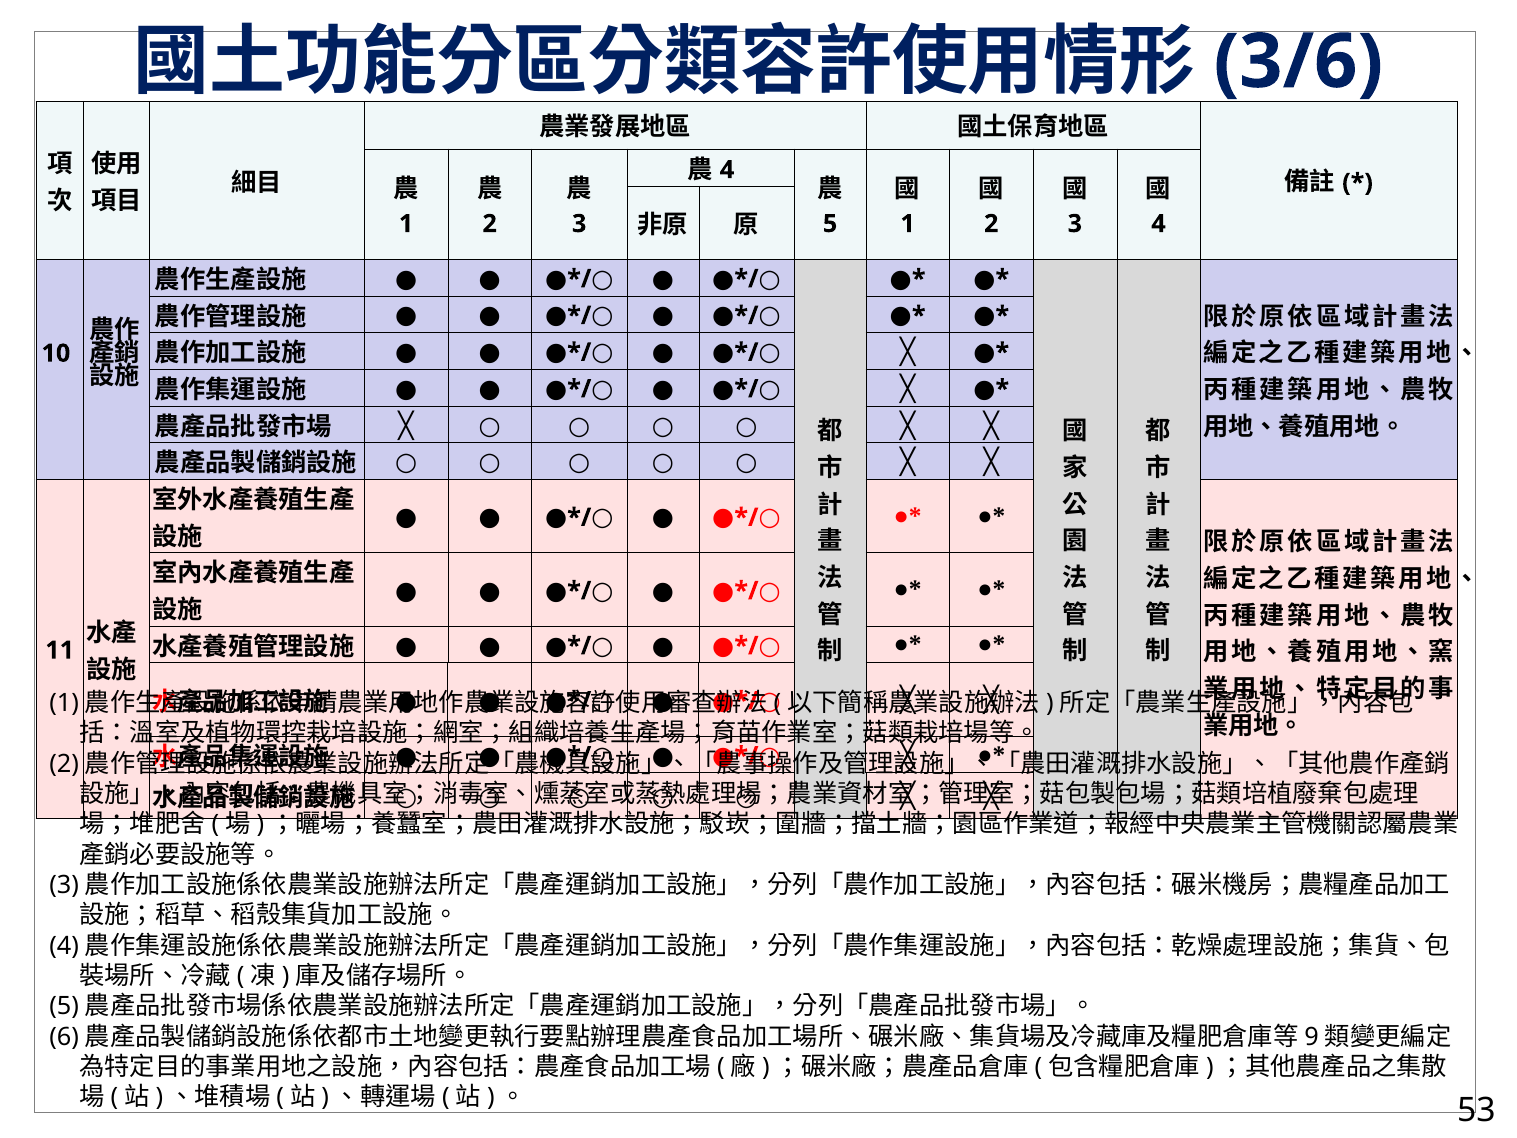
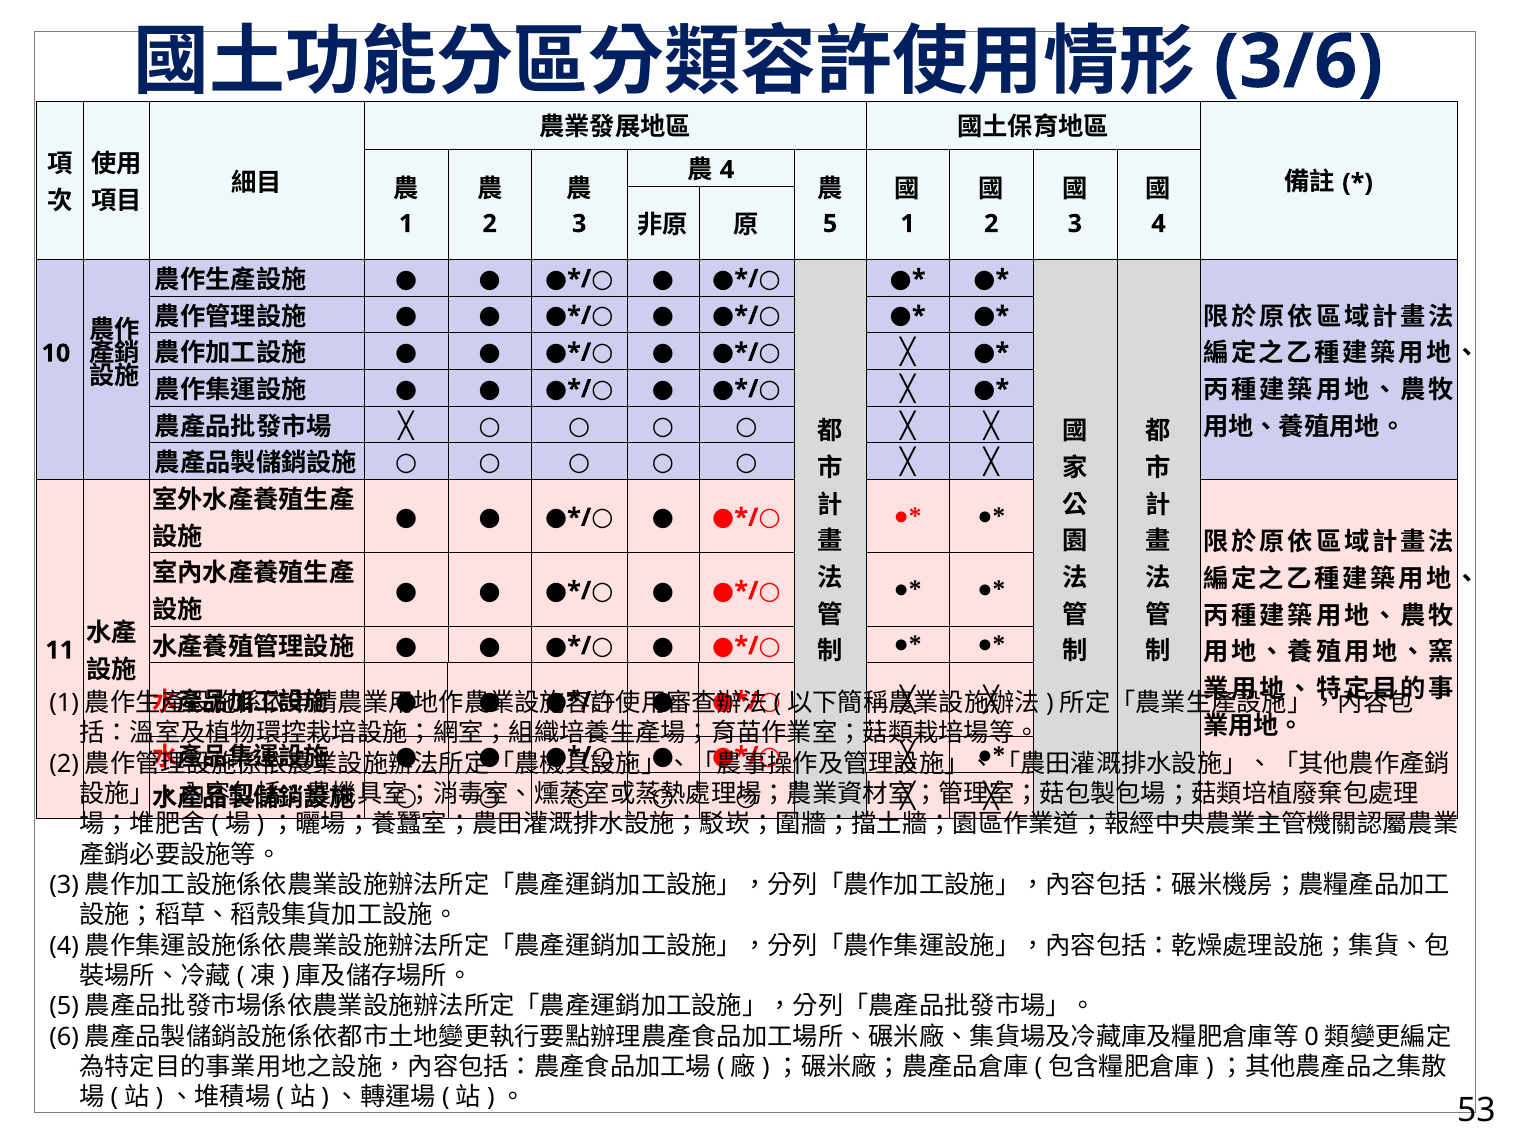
9: 9 -> 0
